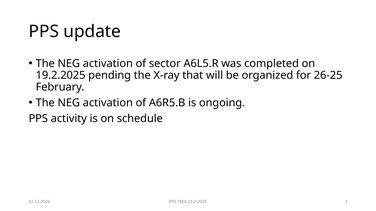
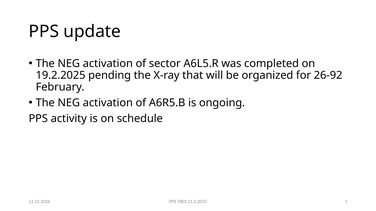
26-25: 26-25 -> 26-92
